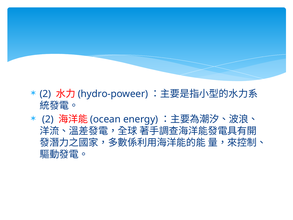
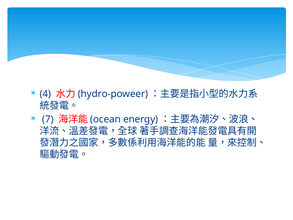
2 at (45, 94): 2 -> 4
2 at (48, 119): 2 -> 7
